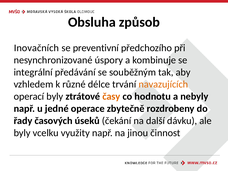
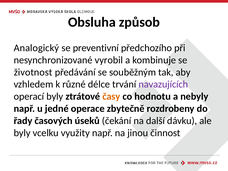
Inovačních: Inovačních -> Analogický
úspory: úspory -> vyrobil
integrální: integrální -> životnost
navazujících colour: orange -> purple
